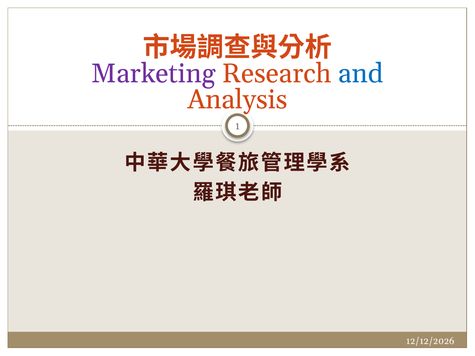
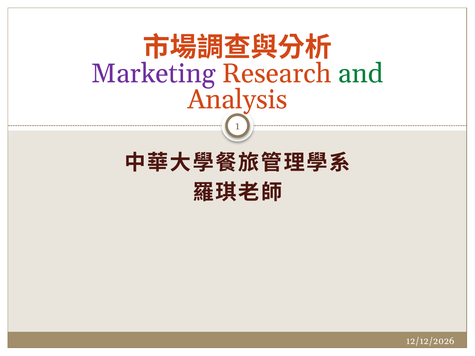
and colour: blue -> green
